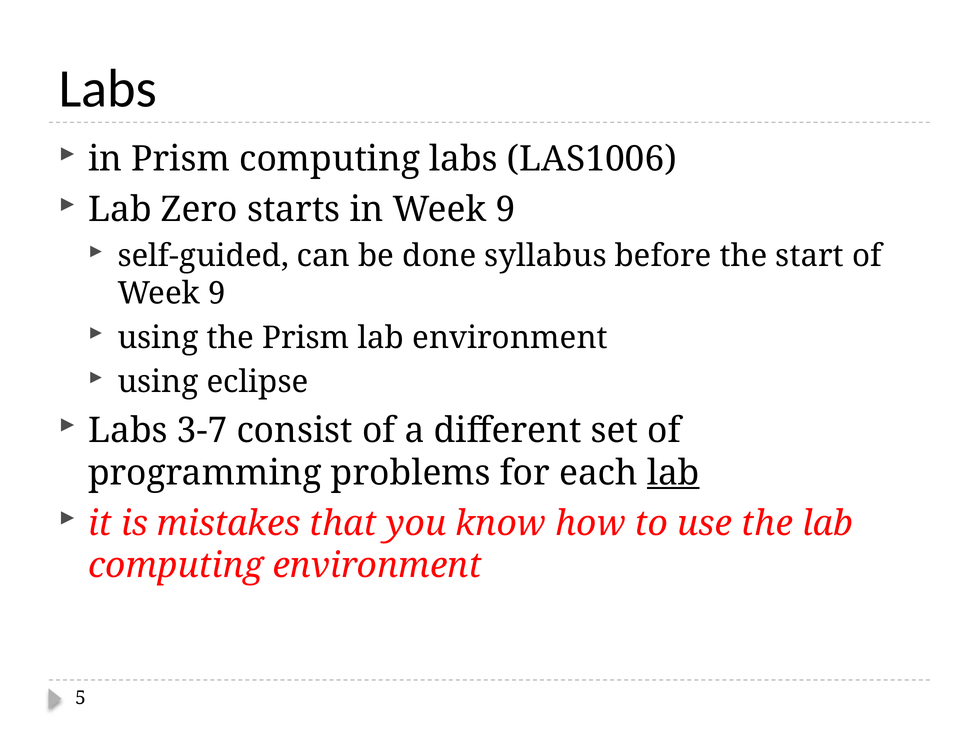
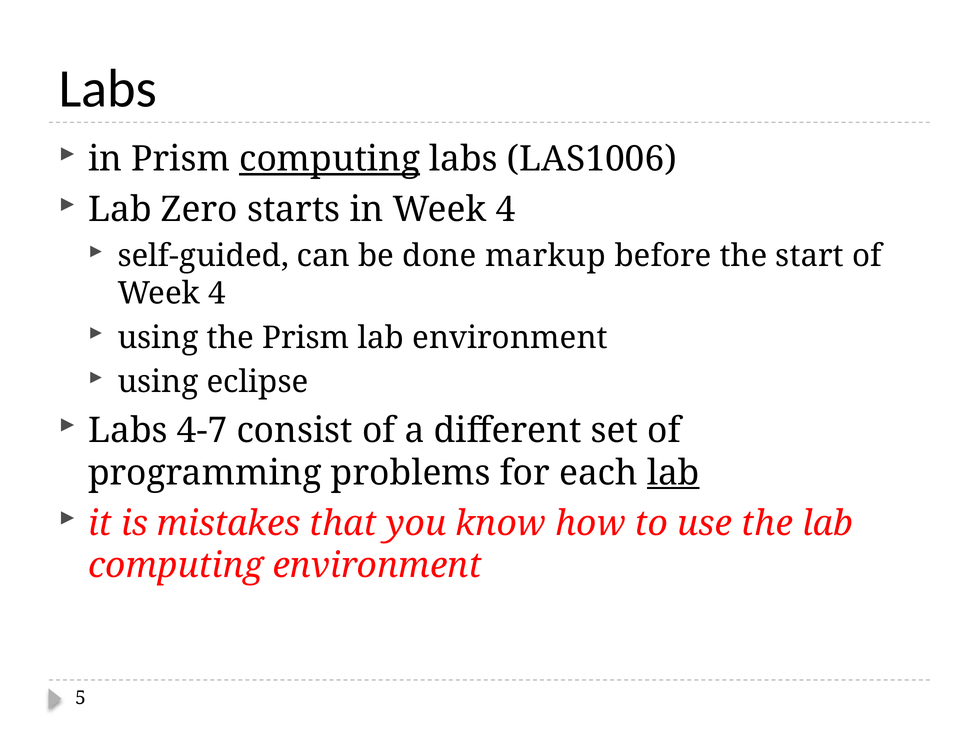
computing at (330, 159) underline: none -> present
in Week 9: 9 -> 4
syllabus: syllabus -> markup
9 at (217, 294): 9 -> 4
3-7: 3-7 -> 4-7
